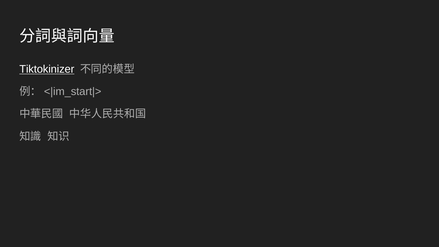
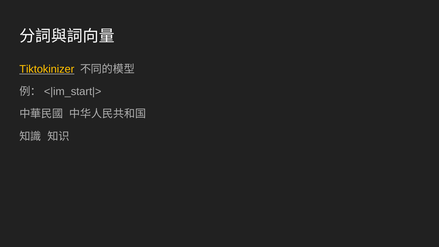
Tiktokinizer colour: white -> yellow
